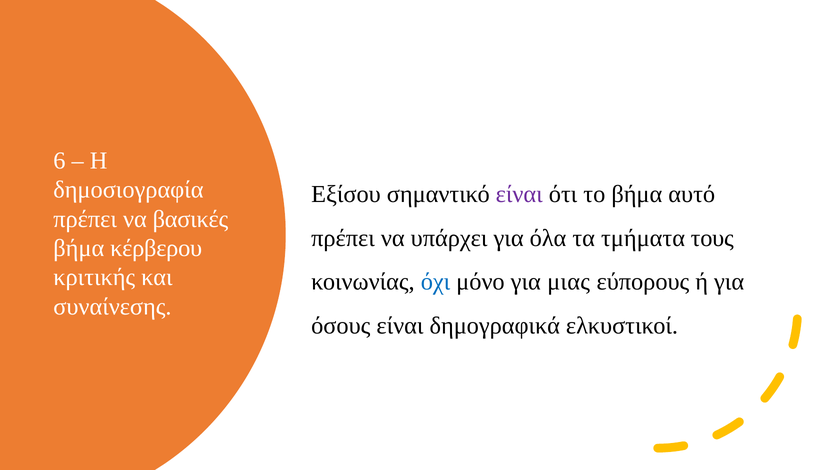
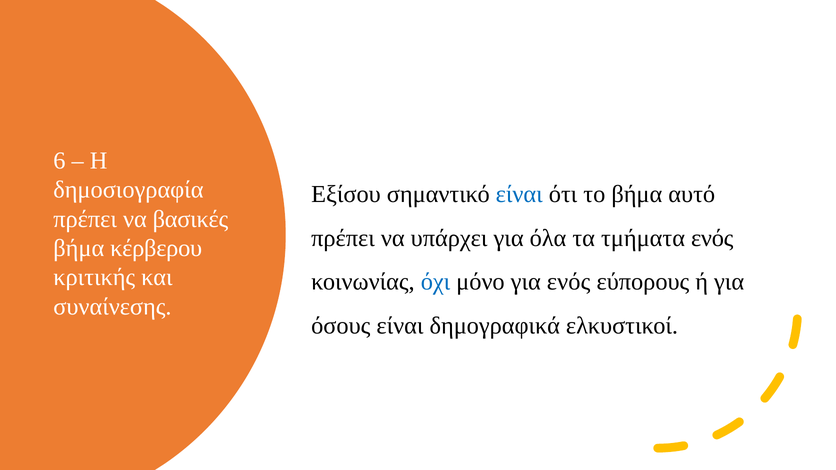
είναι at (519, 194) colour: purple -> blue
τμήματα τους: τους -> ενός
για μιας: μιας -> ενός
